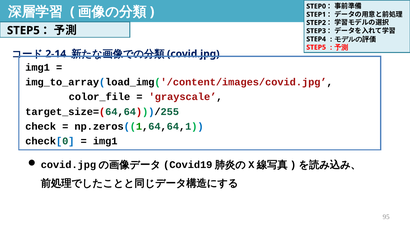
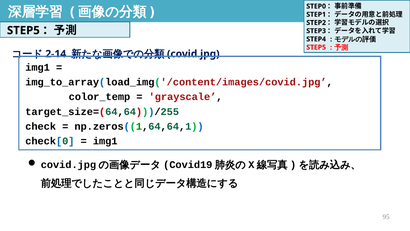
color_file: color_file -> color_temp
